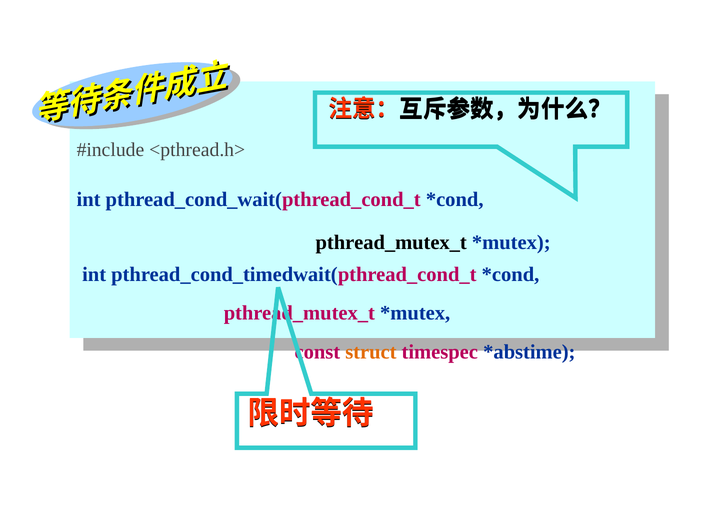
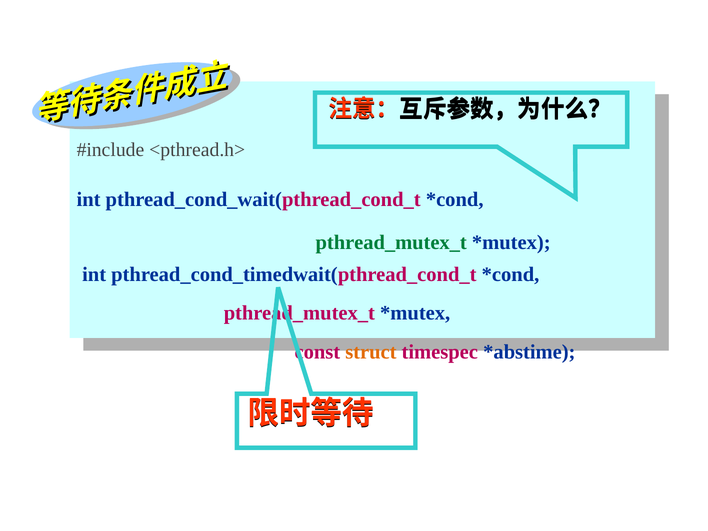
pthread_mutex_t at (391, 242) colour: black -> green
